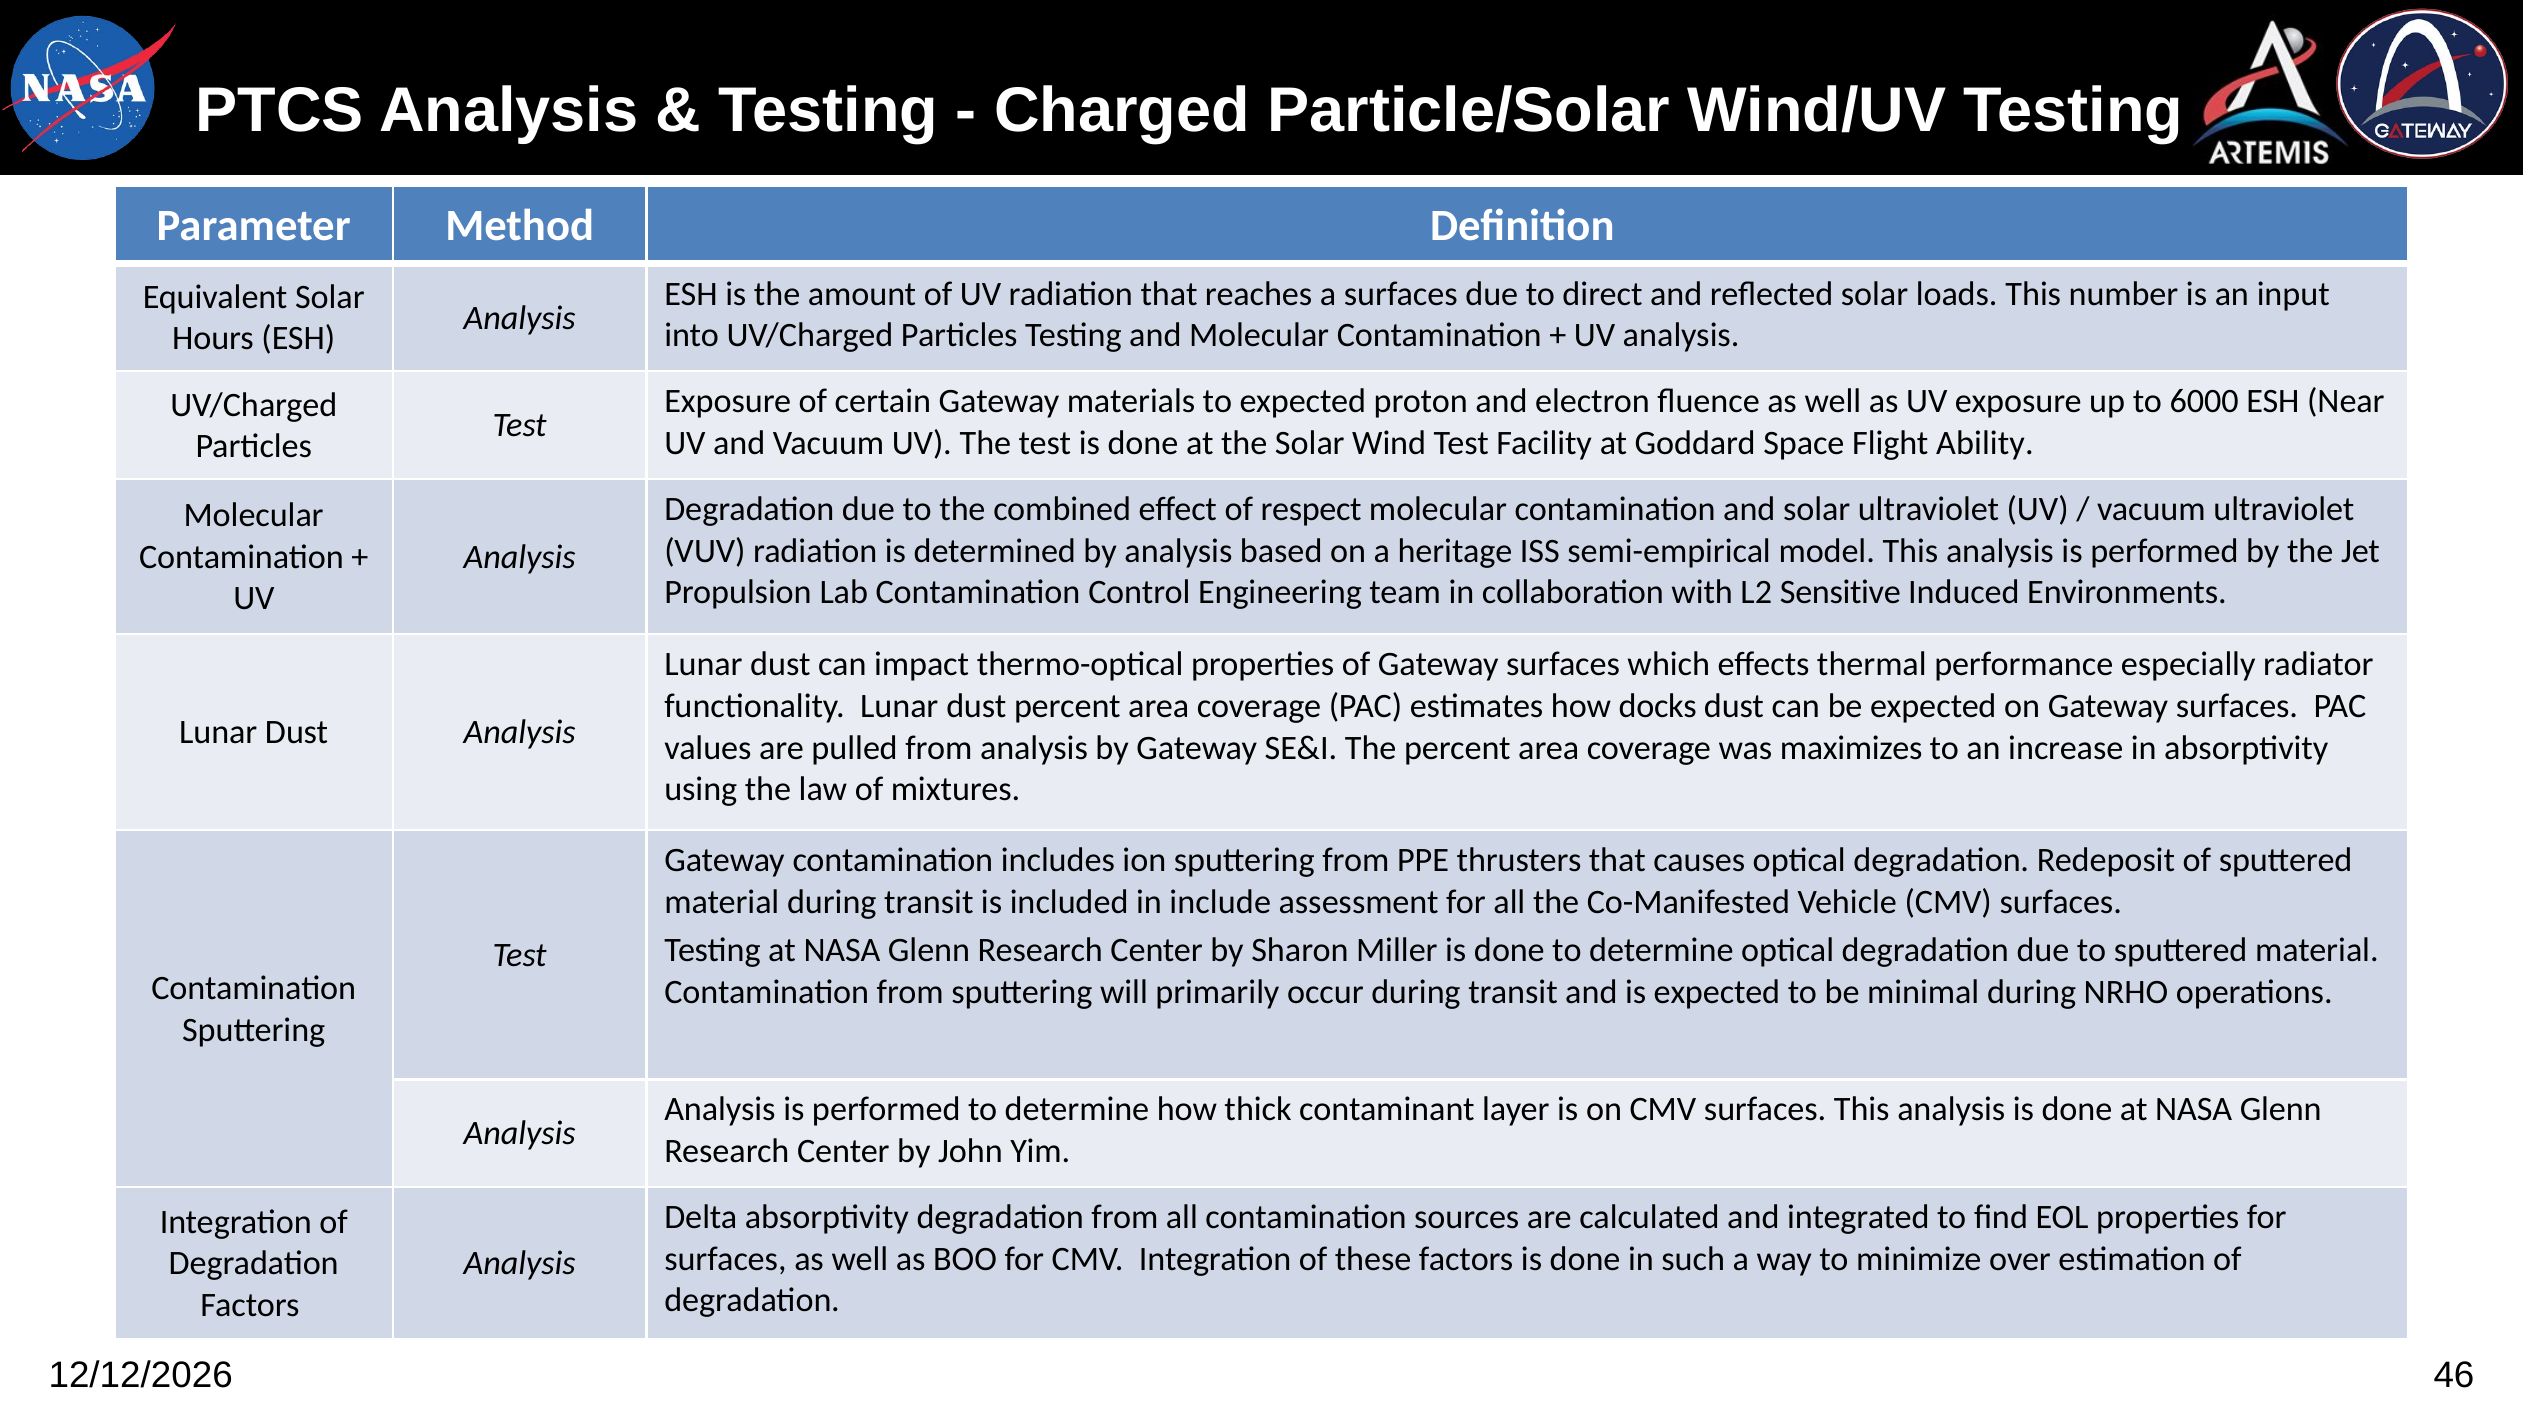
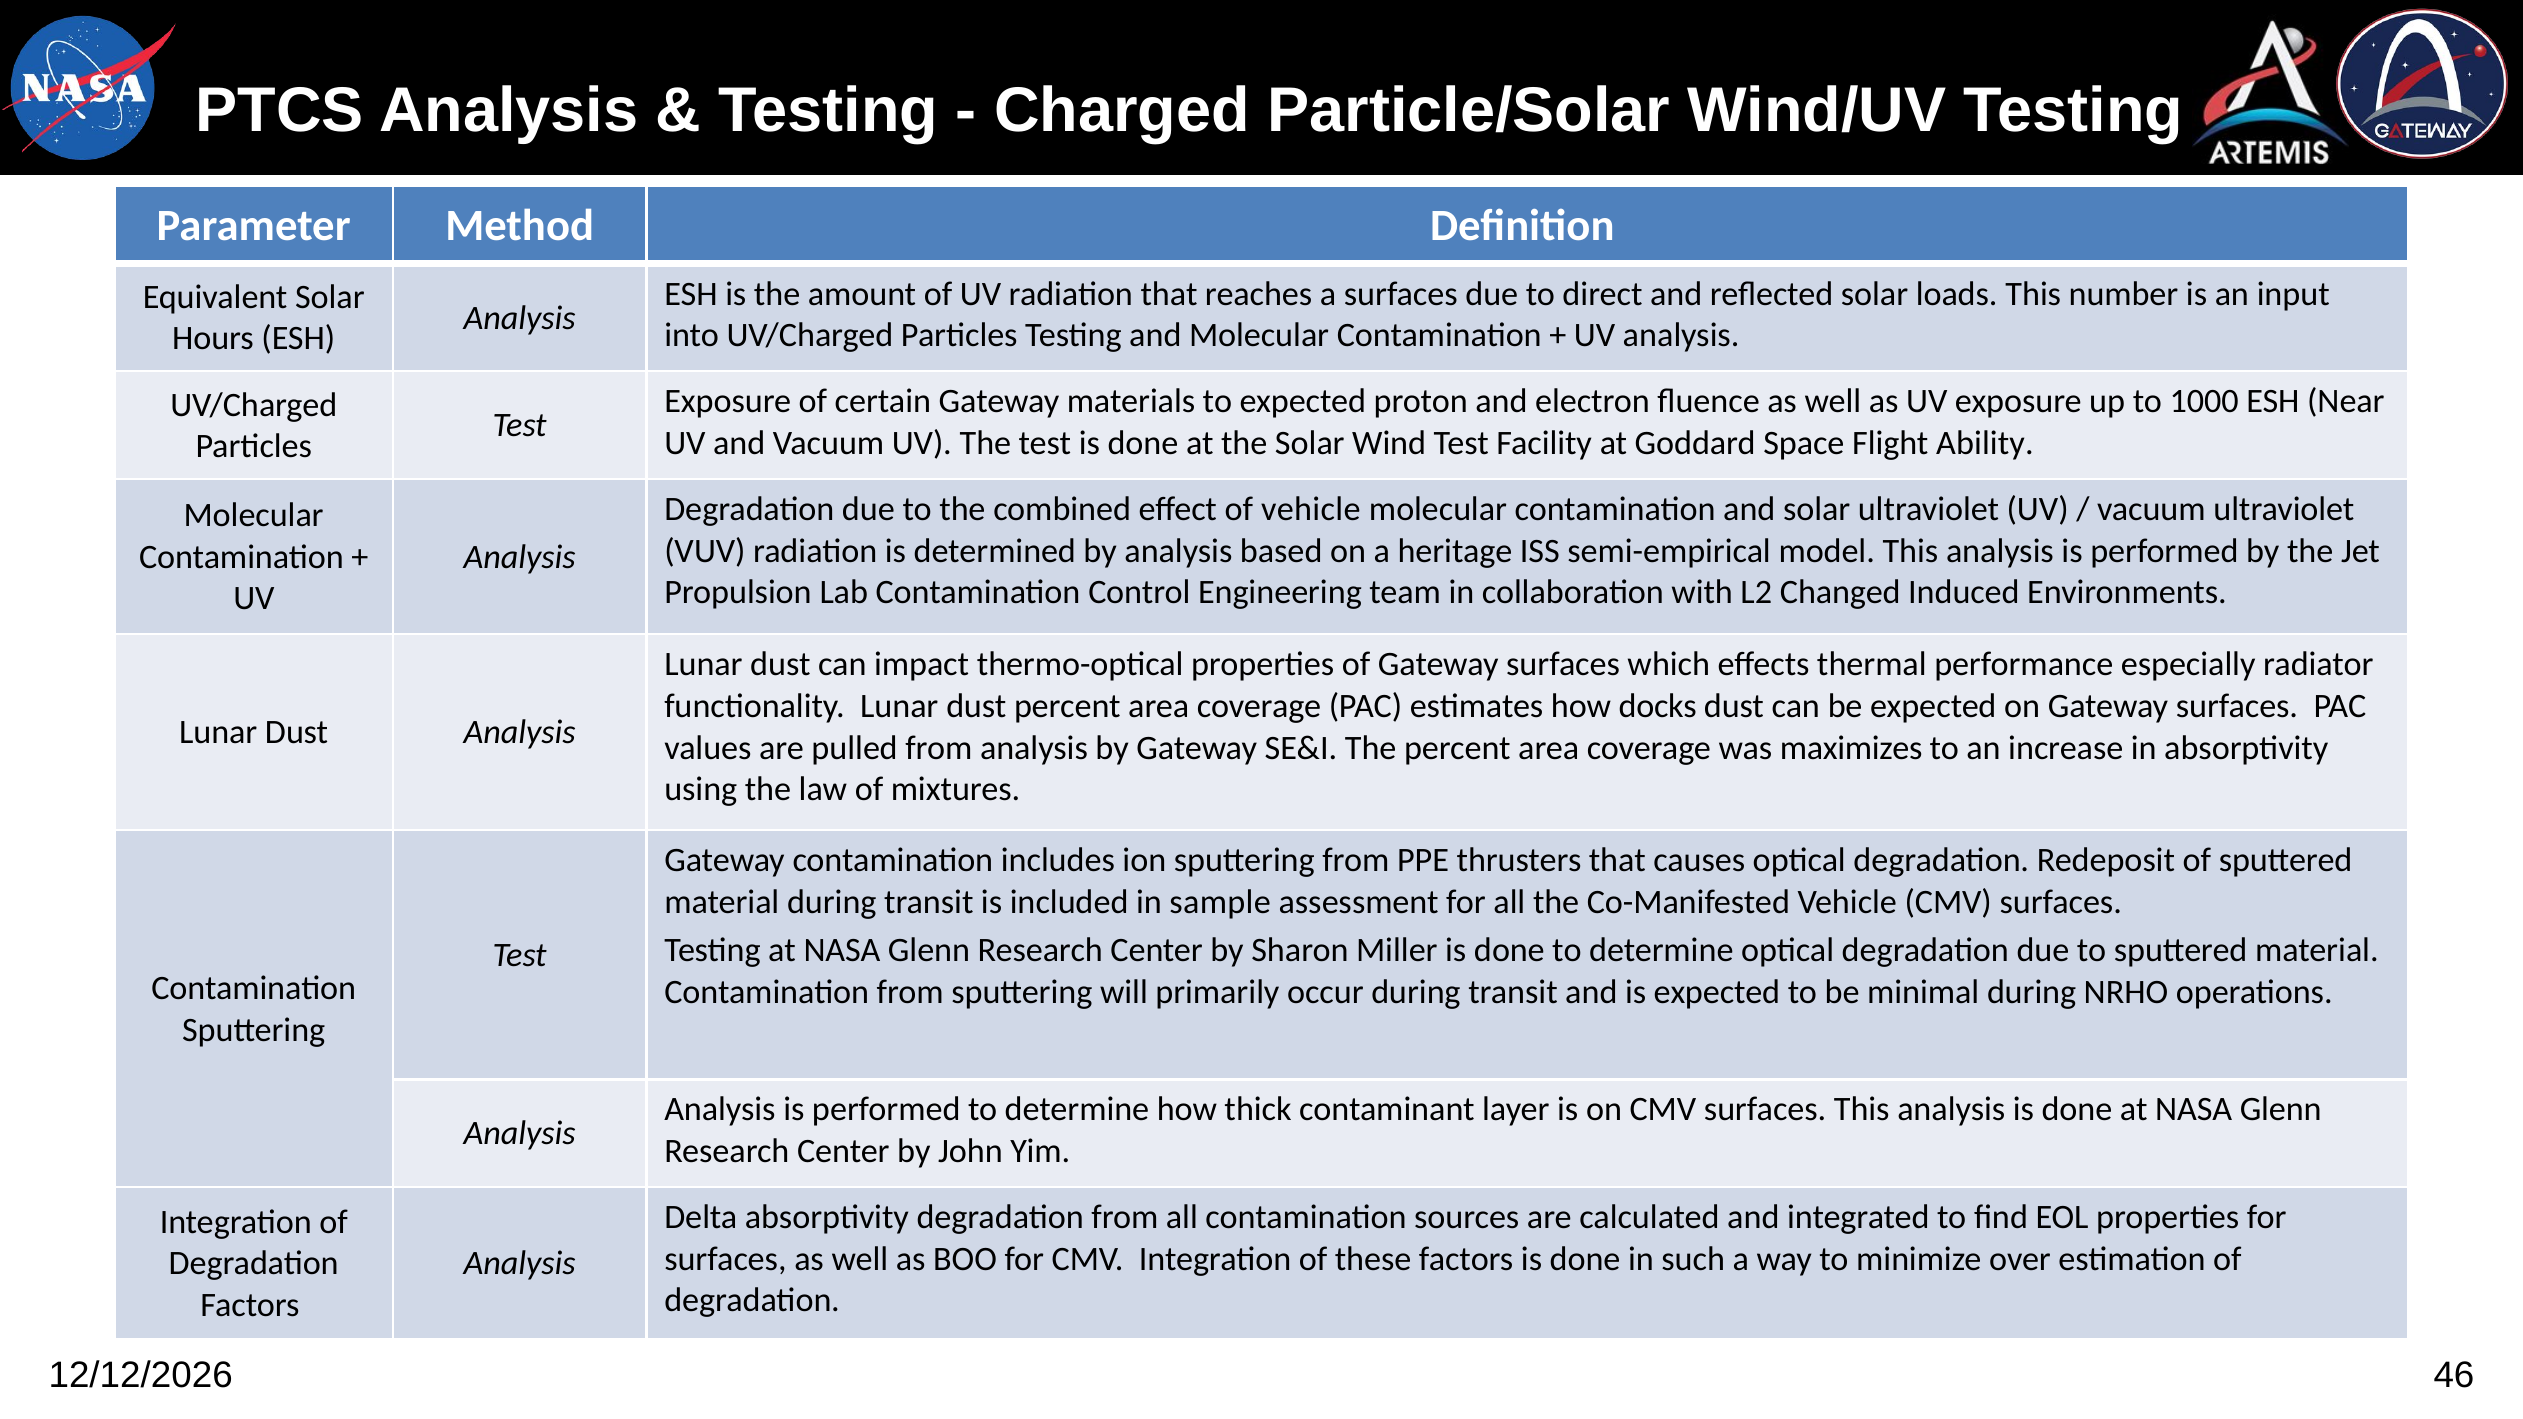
6000: 6000 -> 1000
of respect: respect -> vehicle
Sensitive: Sensitive -> Changed
include: include -> sample
